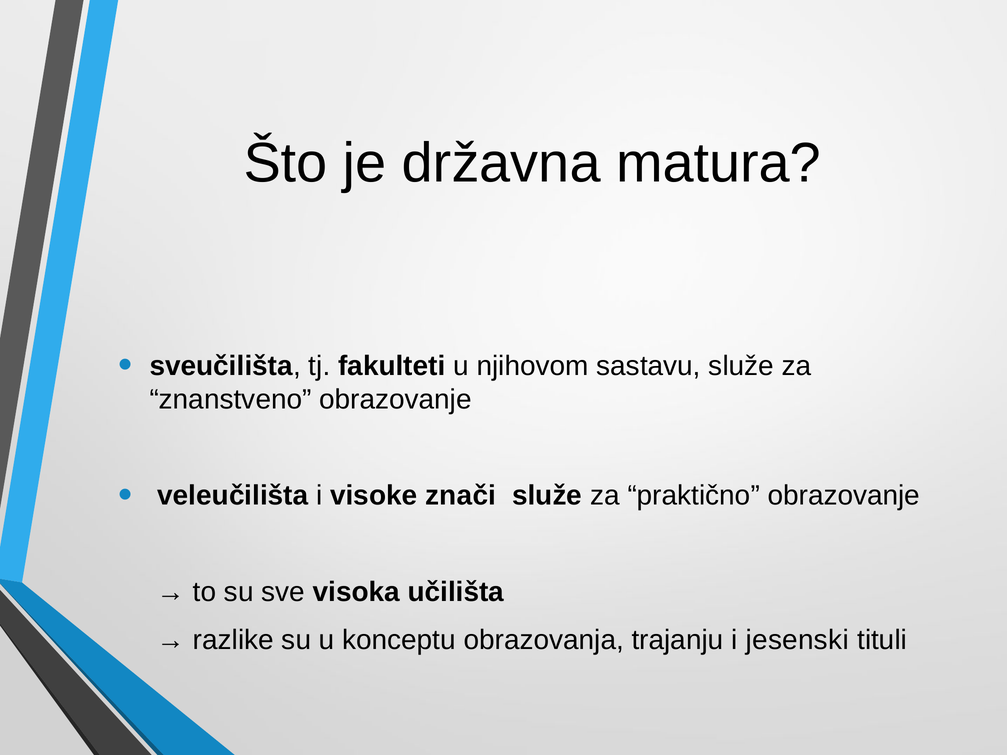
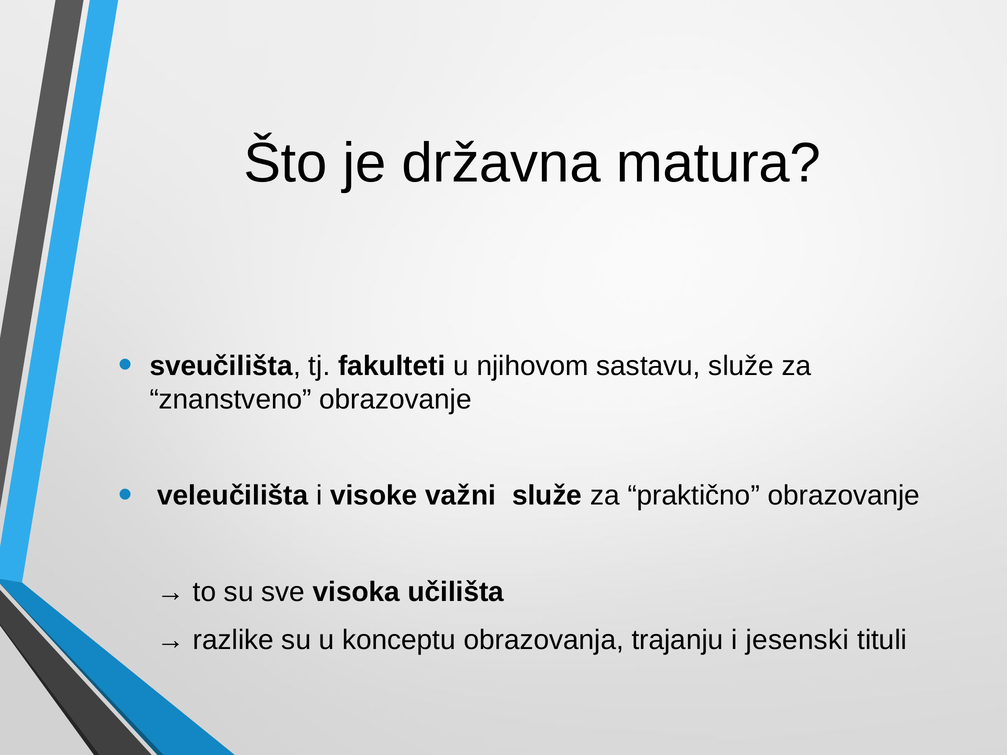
znači: znači -> važni
